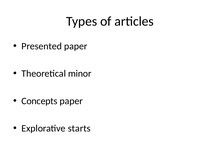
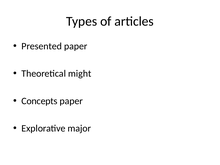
minor: minor -> might
starts: starts -> major
